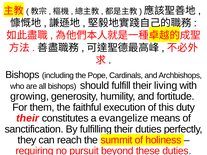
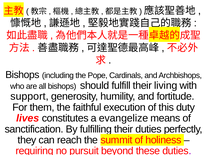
growing: growing -> support
their at (28, 118): their -> lives
